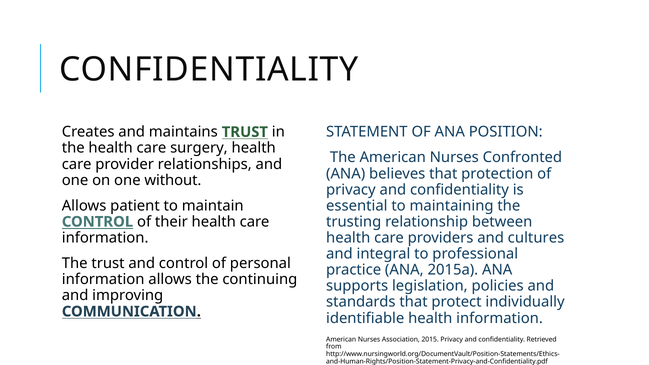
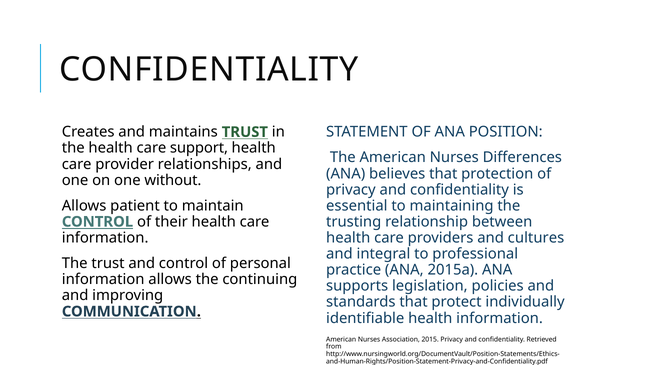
surgery: surgery -> support
Confronted: Confronted -> Differences
